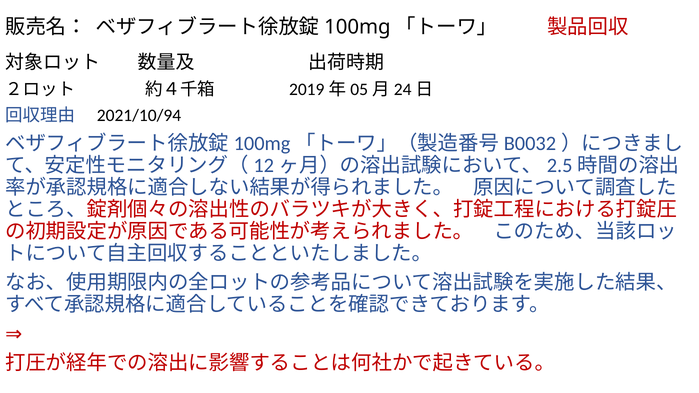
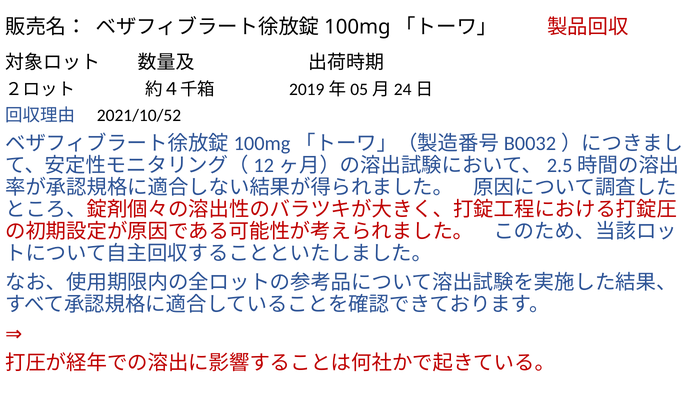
2021/10/94: 2021/10/94 -> 2021/10/52
